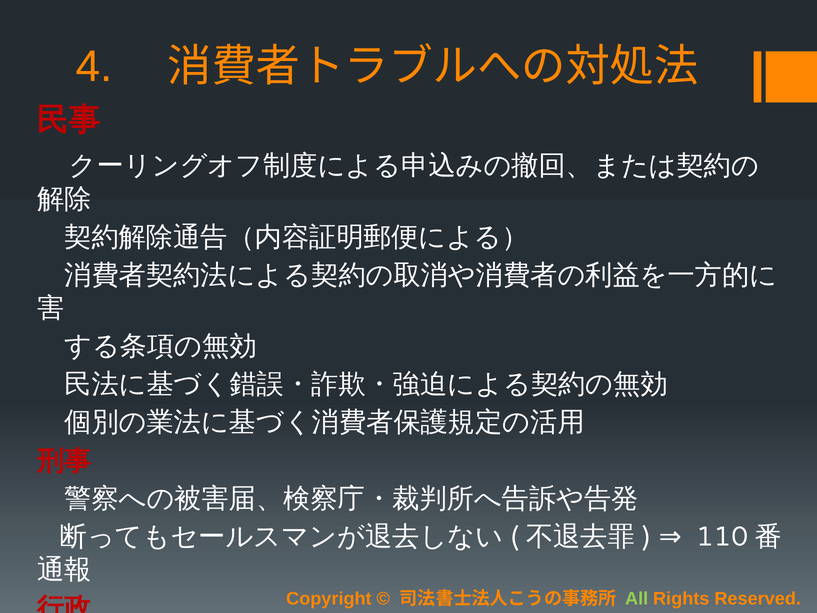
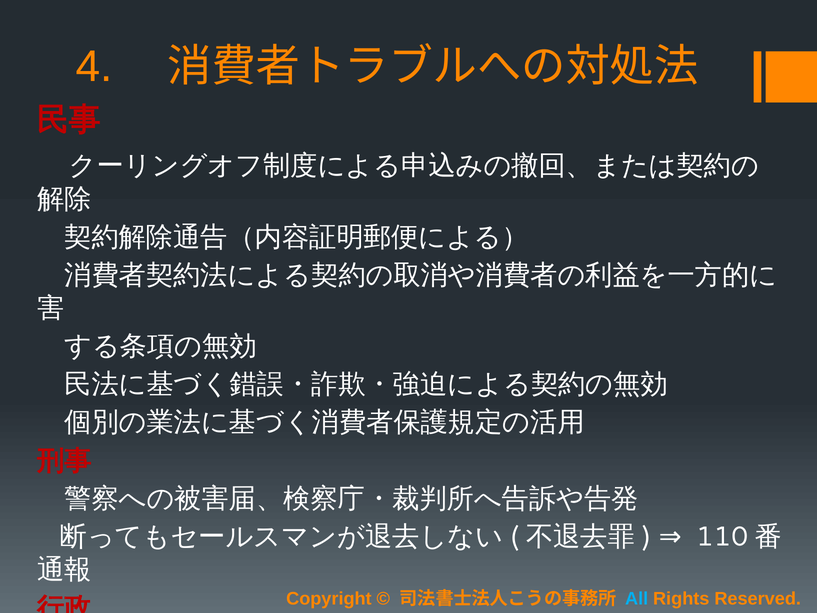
All colour: light green -> light blue
